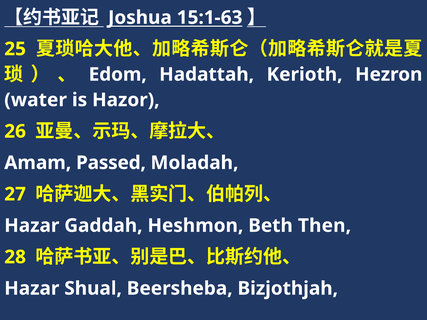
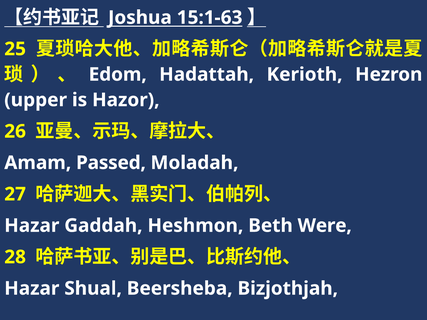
water: water -> upper
Then: Then -> Were
